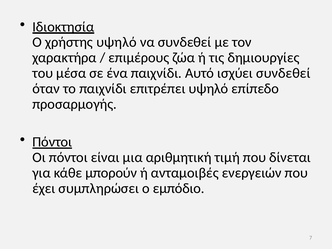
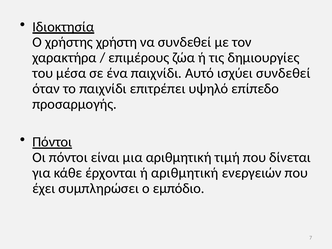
χρήστης υψηλό: υψηλό -> χρήστη
μπορούν: μπορούν -> έρχονται
ή ανταμοιβές: ανταμοιβές -> αριθμητική
